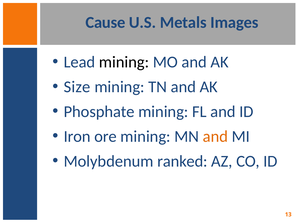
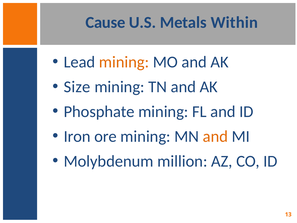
Images: Images -> Within
mining at (124, 62) colour: black -> orange
ranked: ranked -> million
